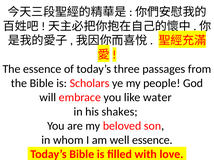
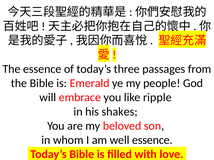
Scholars: Scholars -> Emerald
water: water -> ripple
